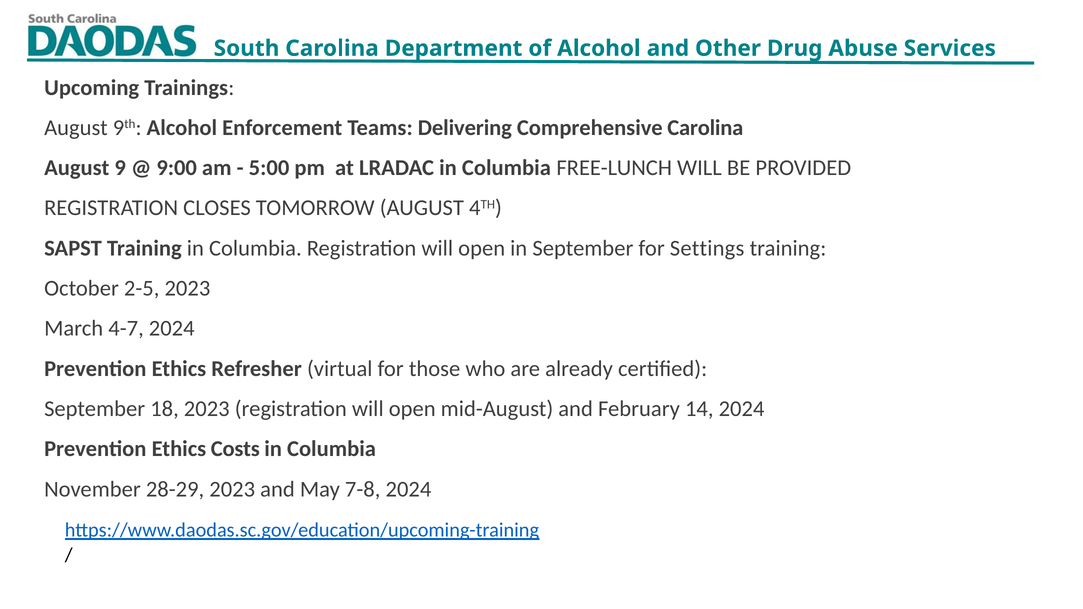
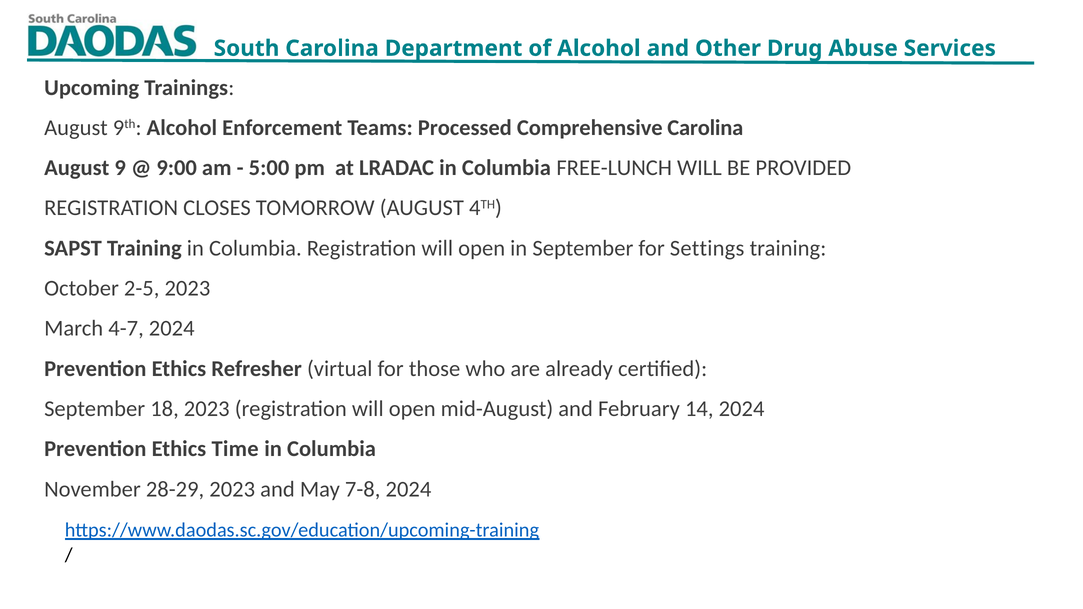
Delivering: Delivering -> Processed
Costs: Costs -> Time
